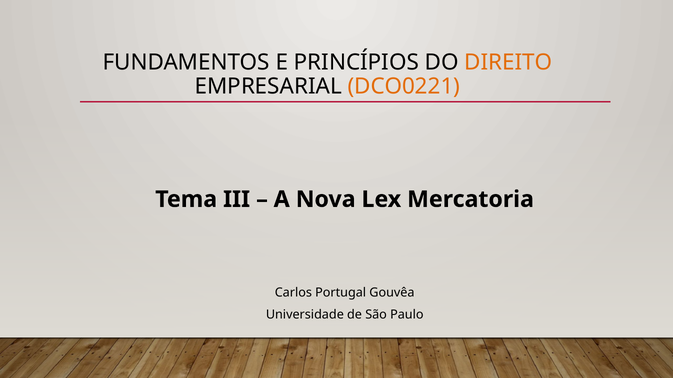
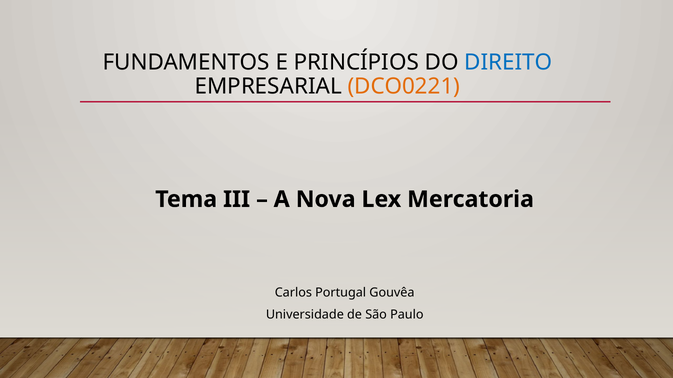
DIREITO colour: orange -> blue
